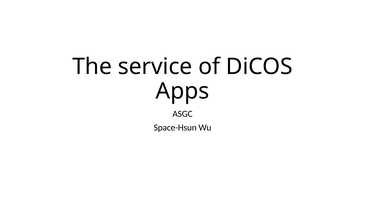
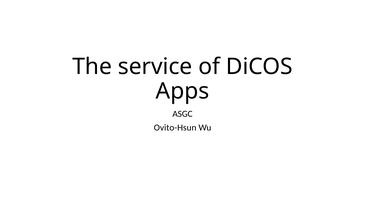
Space-Hsun: Space-Hsun -> Ovito-Hsun
